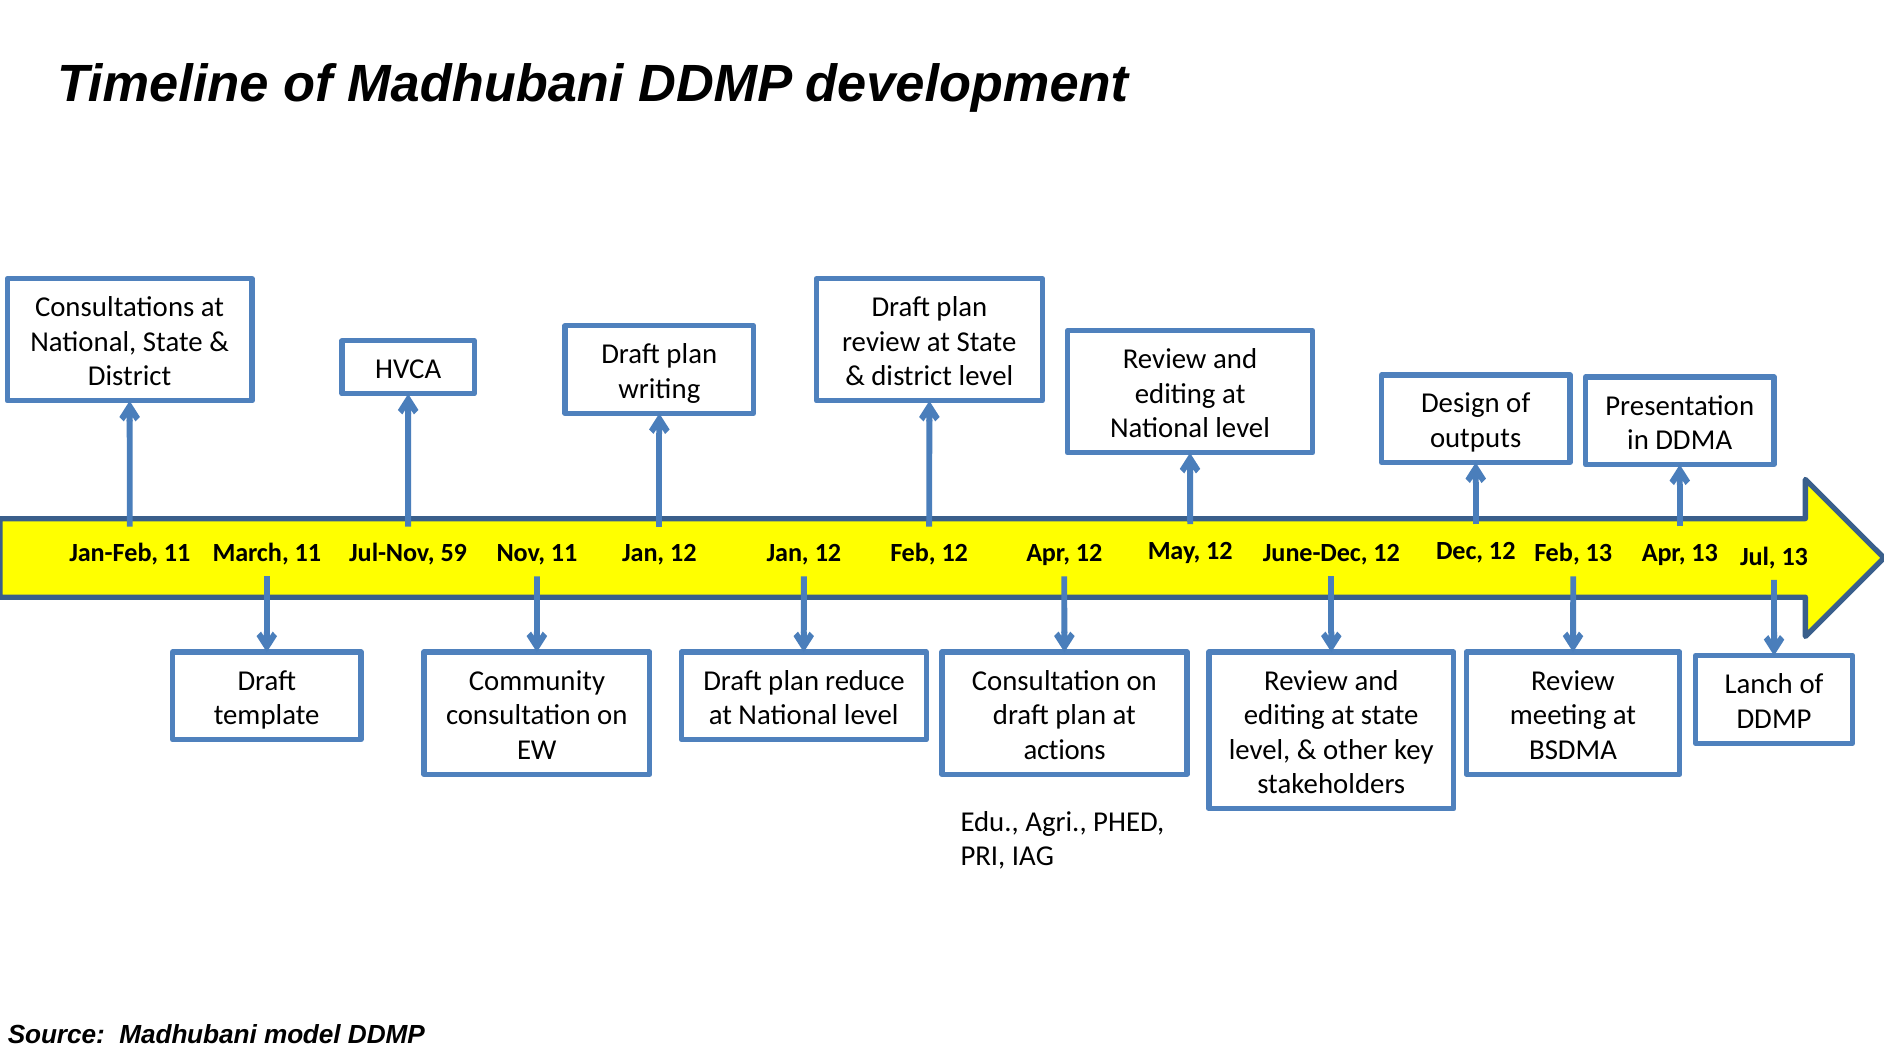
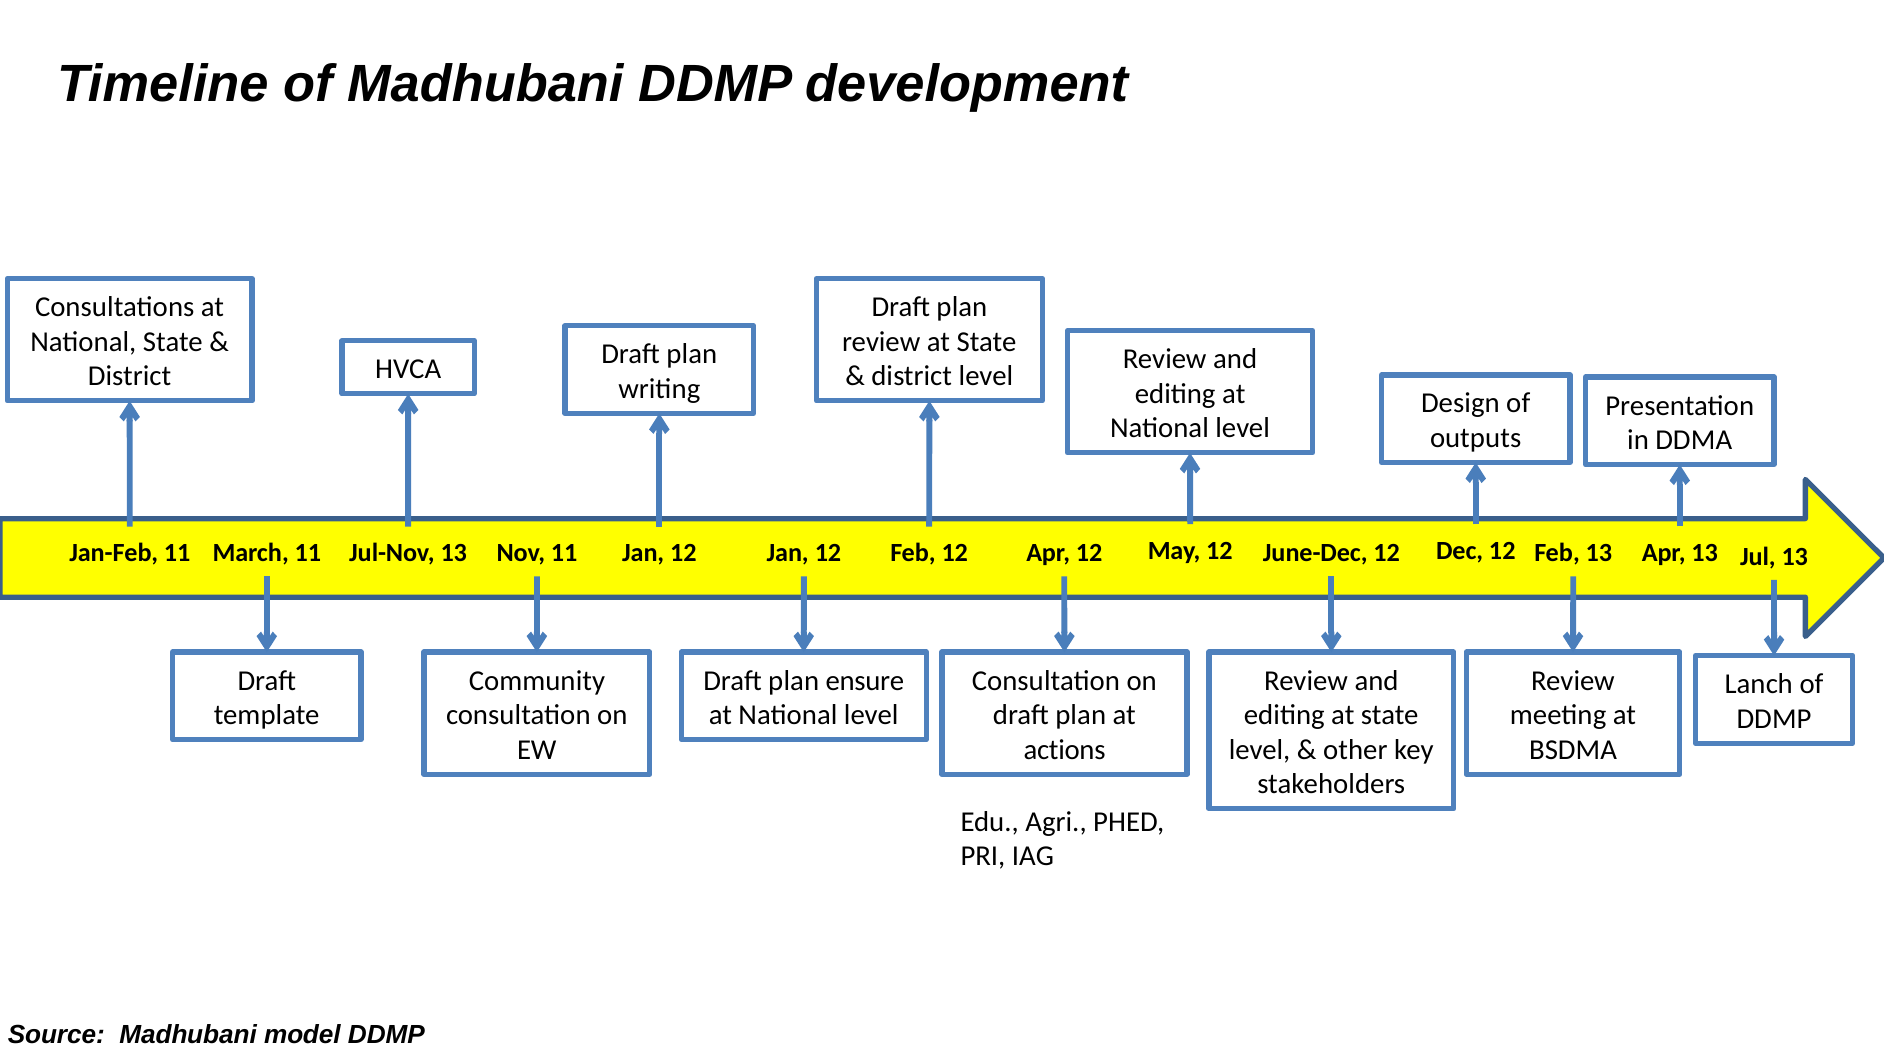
Jul-Nov 59: 59 -> 13
reduce: reduce -> ensure
